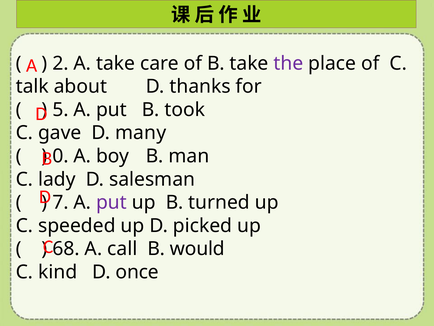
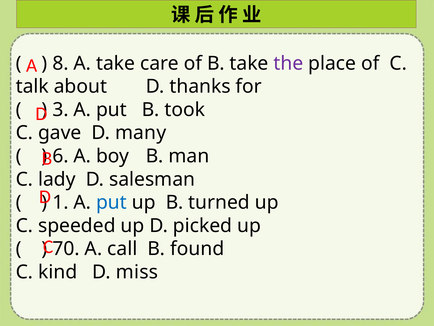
2: 2 -> 8
5: 5 -> 3
0: 0 -> 6
7: 7 -> 1
put at (112, 202) colour: purple -> blue
68: 68 -> 70
would: would -> found
once: once -> miss
